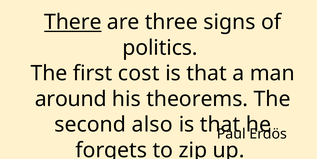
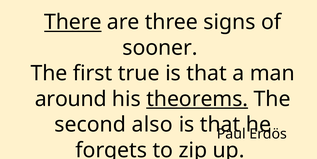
politics: politics -> sooner
cost: cost -> true
theorems underline: none -> present
